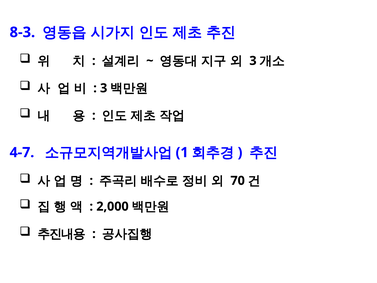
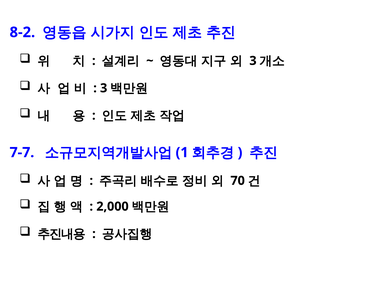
8-3: 8-3 -> 8-2
4-7: 4-7 -> 7-7
